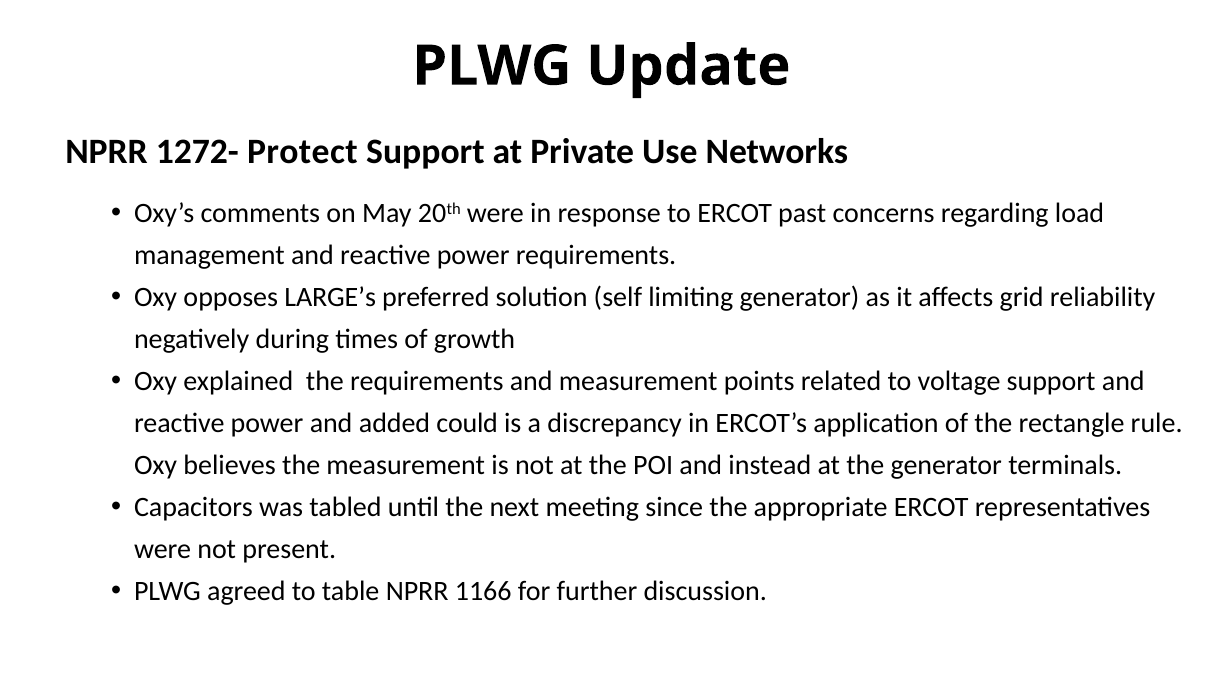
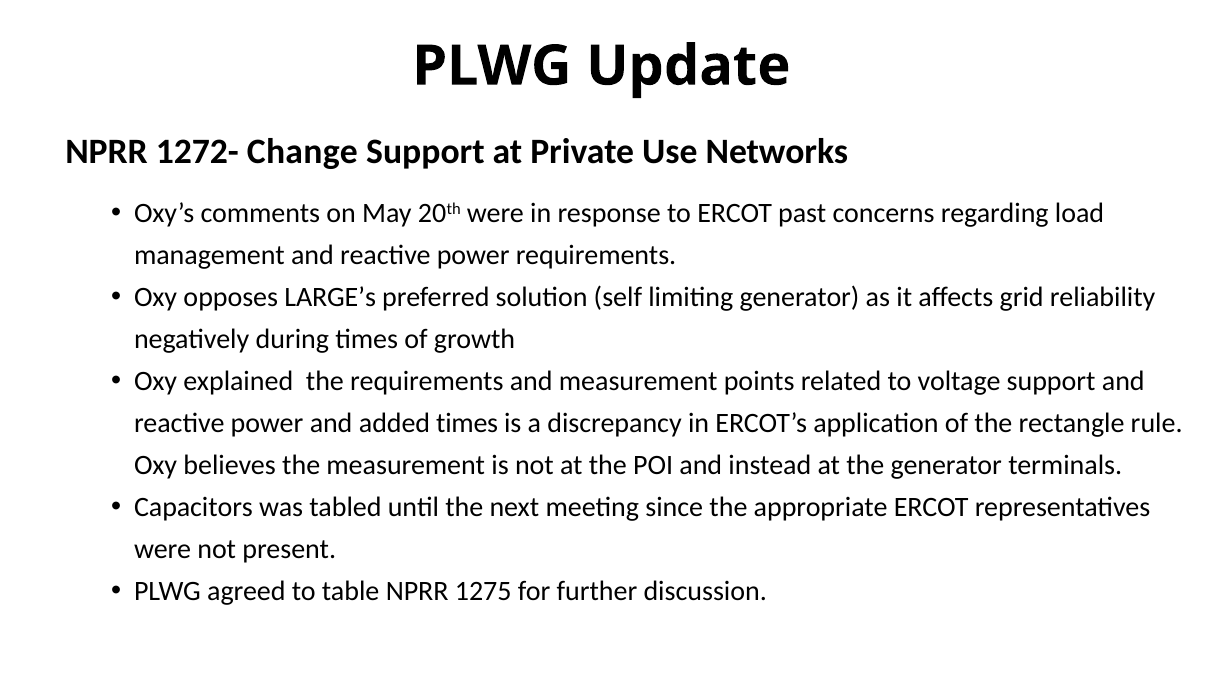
Protect: Protect -> Change
added could: could -> times
1166: 1166 -> 1275
